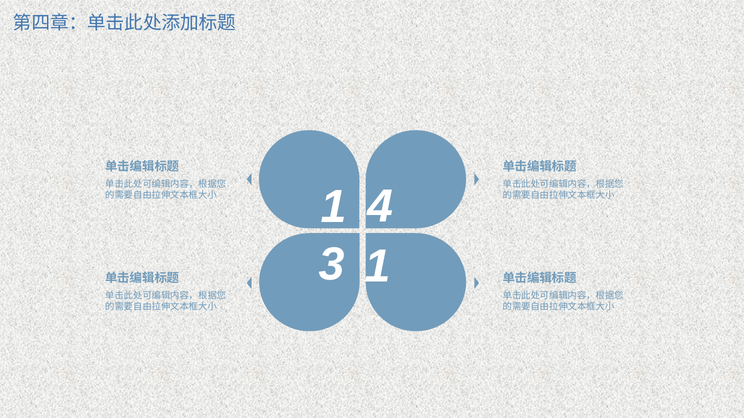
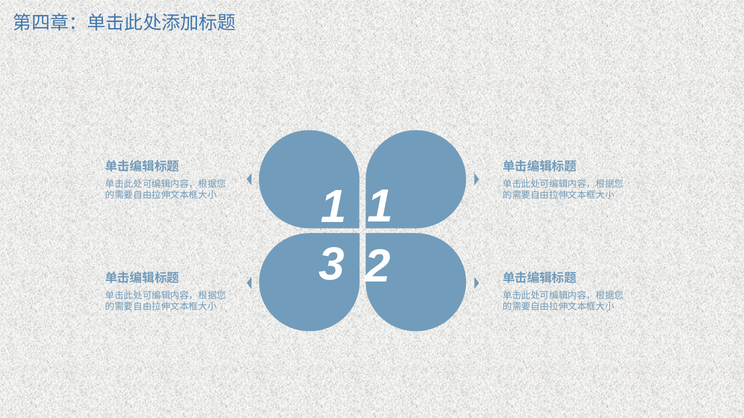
1 4: 4 -> 1
3 1: 1 -> 2
